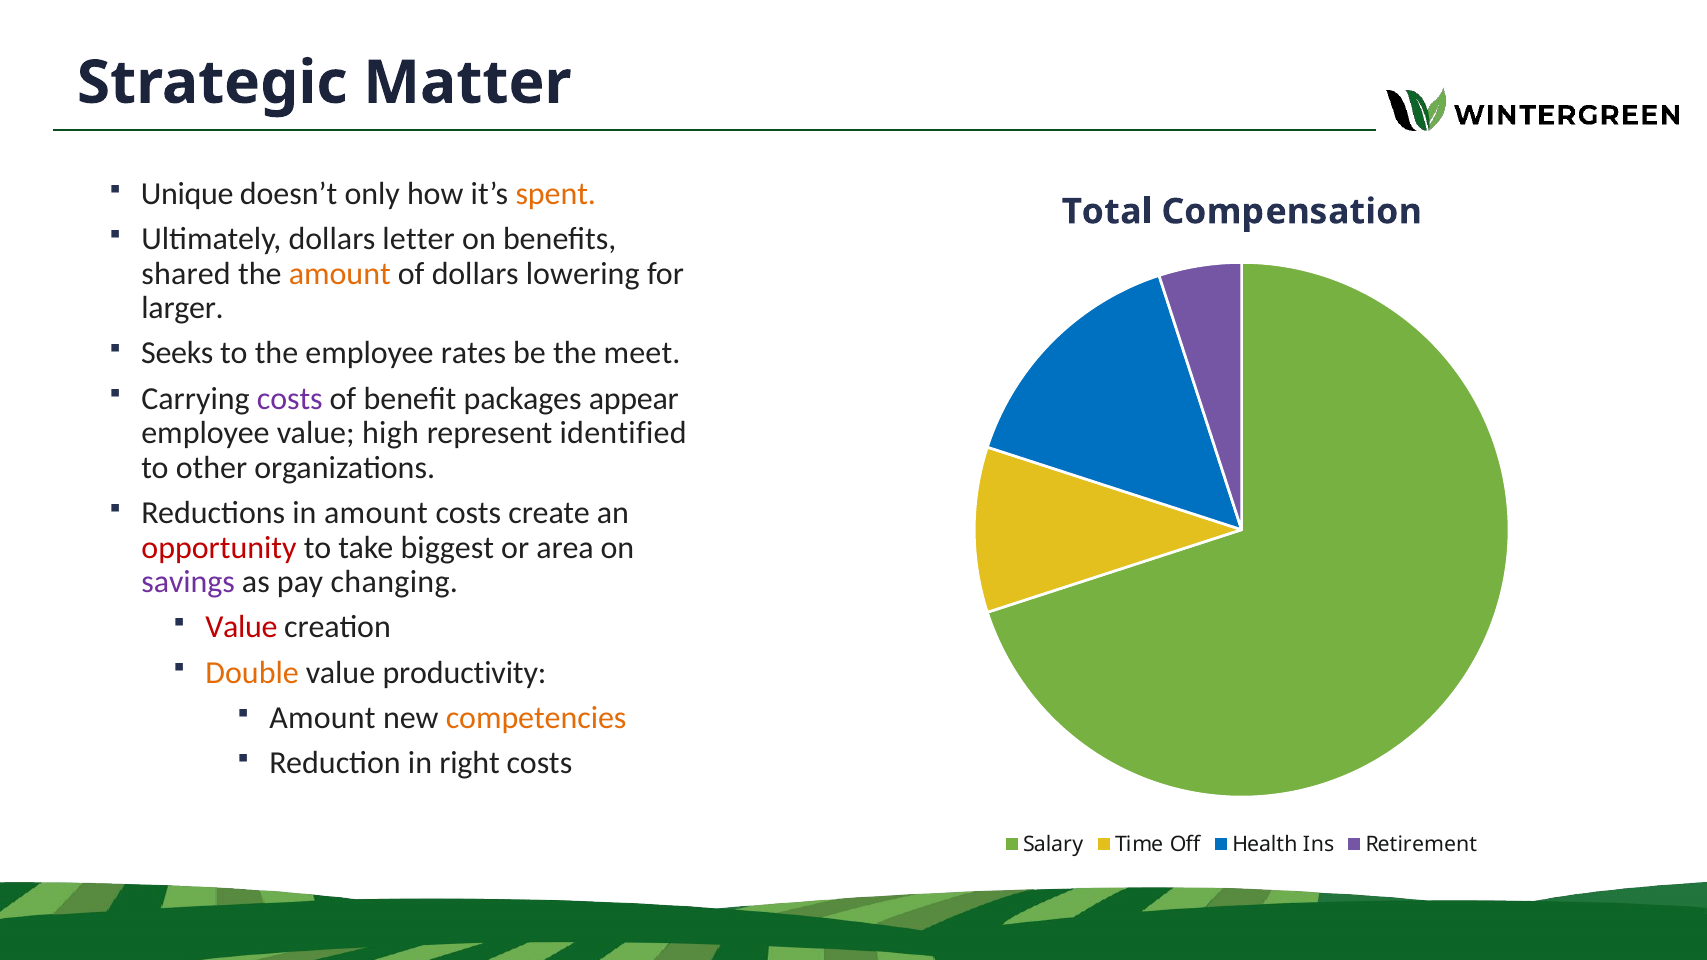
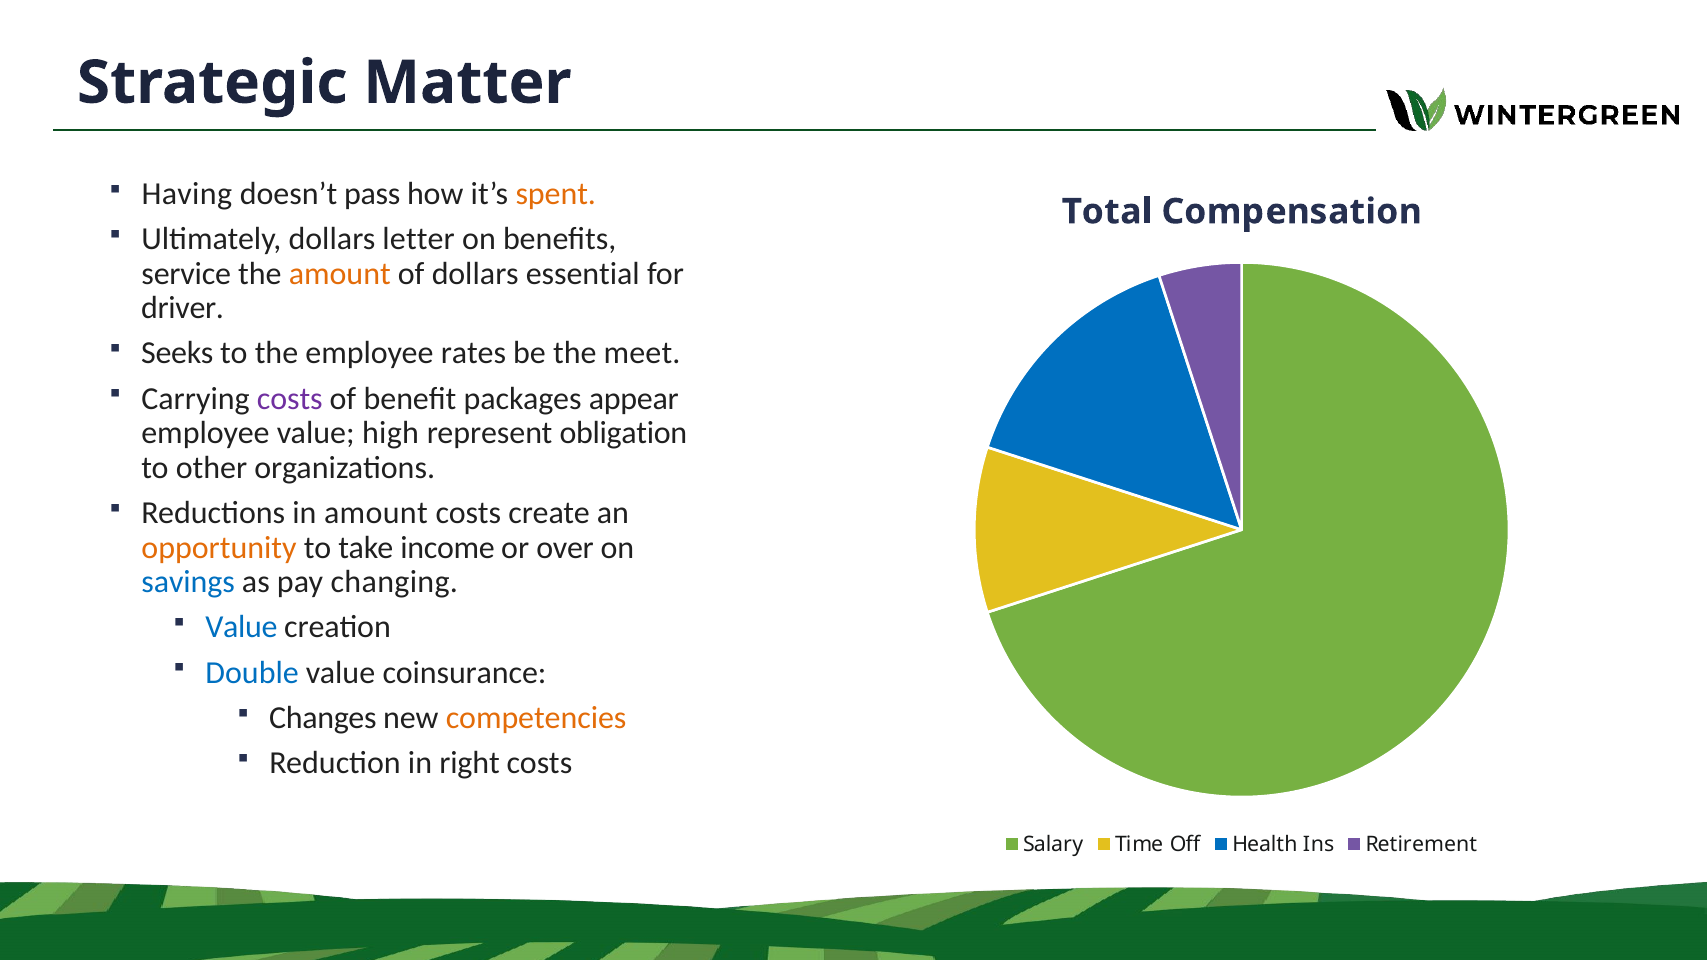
Unique: Unique -> Having
only: only -> pass
shared: shared -> service
lowering: lowering -> essential
larger: larger -> driver
identified: identified -> obligation
opportunity colour: red -> orange
biggest: biggest -> income
area: area -> over
savings colour: purple -> blue
Value at (241, 628) colour: red -> blue
Double colour: orange -> blue
productivity: productivity -> coinsurance
Amount at (323, 718): Amount -> Changes
